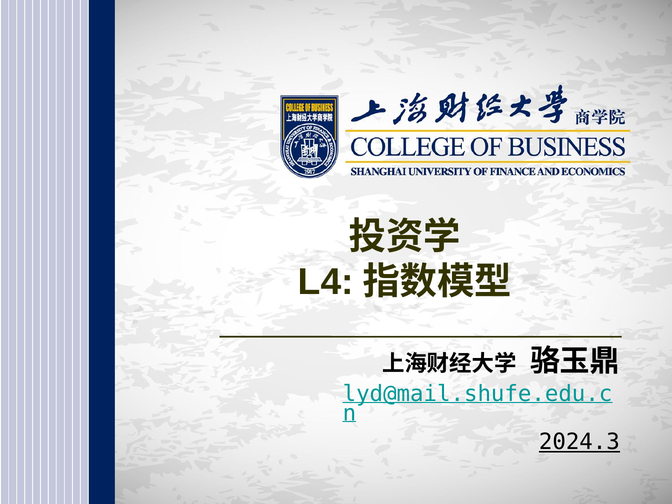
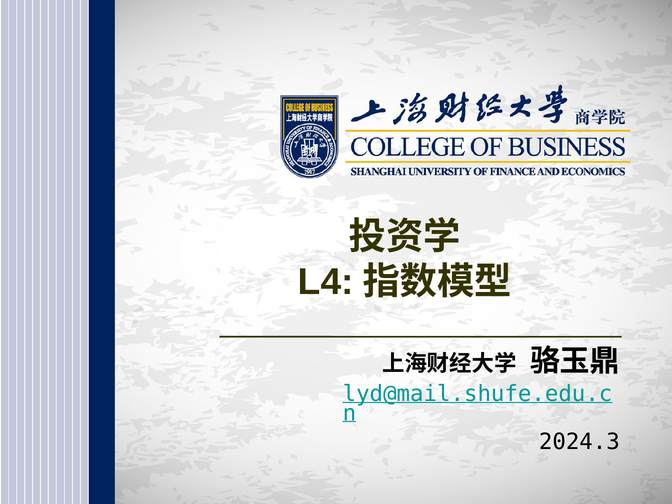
2024.3 underline: present -> none
